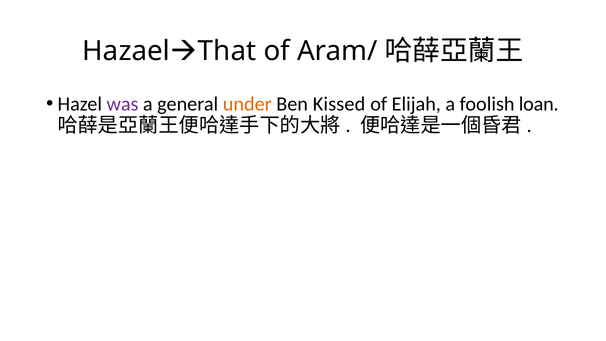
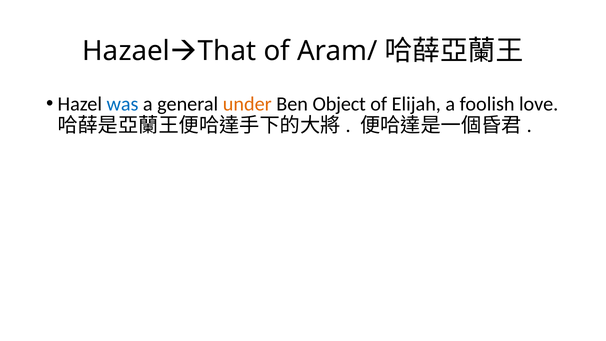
was colour: purple -> blue
Kissed: Kissed -> Object
loan: loan -> love
